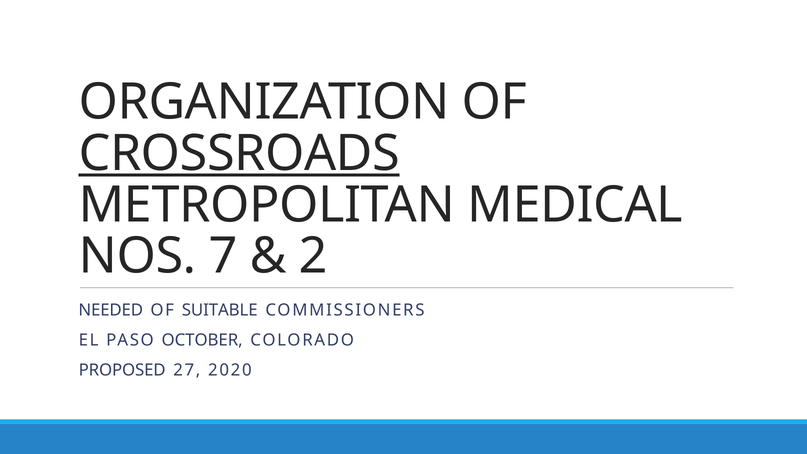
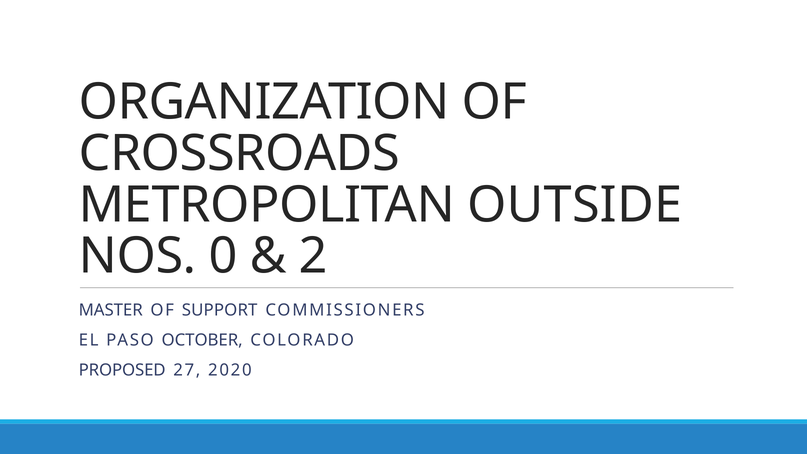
CROSSROADS underline: present -> none
MEDICAL: MEDICAL -> OUTSIDE
7: 7 -> 0
NEEDED: NEEDED -> MASTER
SUITABLE: SUITABLE -> SUPPORT
